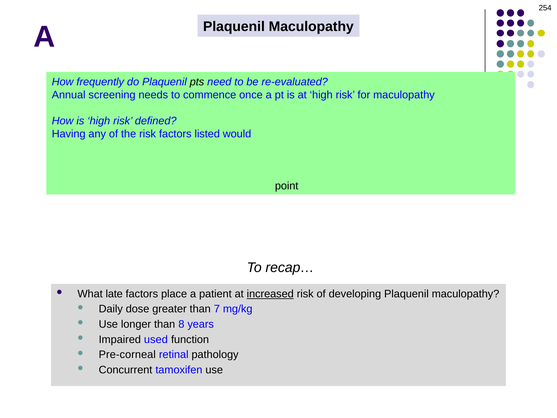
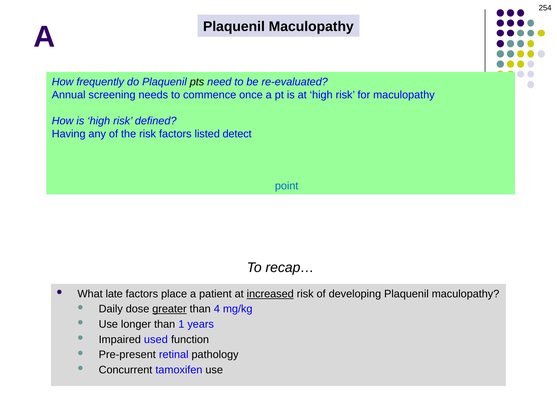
would: would -> detect
point colour: black -> blue
greater underline: none -> present
7: 7 -> 4
8: 8 -> 1
Pre-corneal: Pre-corneal -> Pre-present
